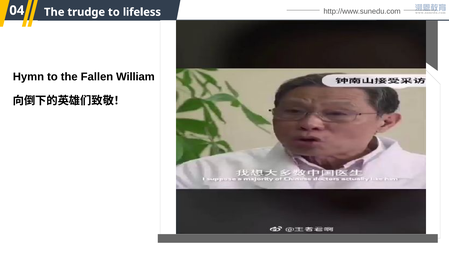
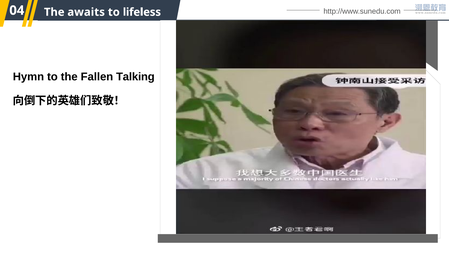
trudge: trudge -> awaits
William: William -> Talking
